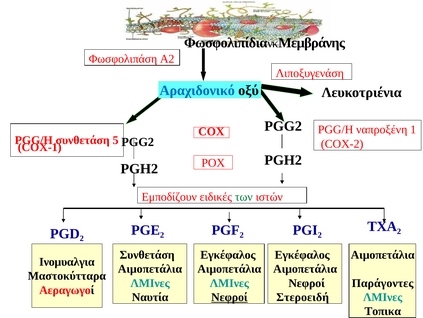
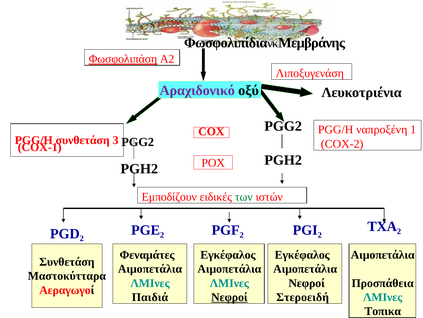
Φωσφολιπάση underline: none -> present
Αραχιδονικό colour: blue -> purple
5: 5 -> 3
Συνθετάση at (147, 254): Συνθετάση -> Φεναμάτες
Ινομυαλγια at (67, 261): Ινομυαλγια -> Συνθετάση
Παράγοντες: Παράγοντες -> Προσπάθεια
Ναυτία: Ναυτία -> Παιδιά
